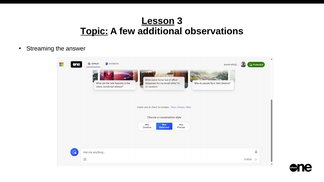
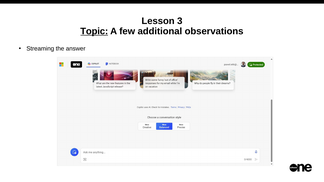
Lesson underline: present -> none
